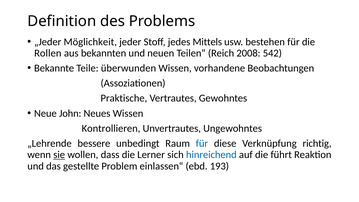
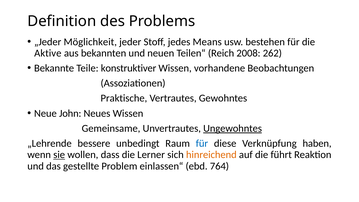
Mittels: Mittels -> Means
Rollen: Rollen -> Aktive
542: 542 -> 262
überwunden: überwunden -> konstruktiver
Kontrollieren: Kontrollieren -> Gemeinsame
Ungewohntes underline: none -> present
richtig: richtig -> haben
hinreichend colour: blue -> orange
193: 193 -> 764
